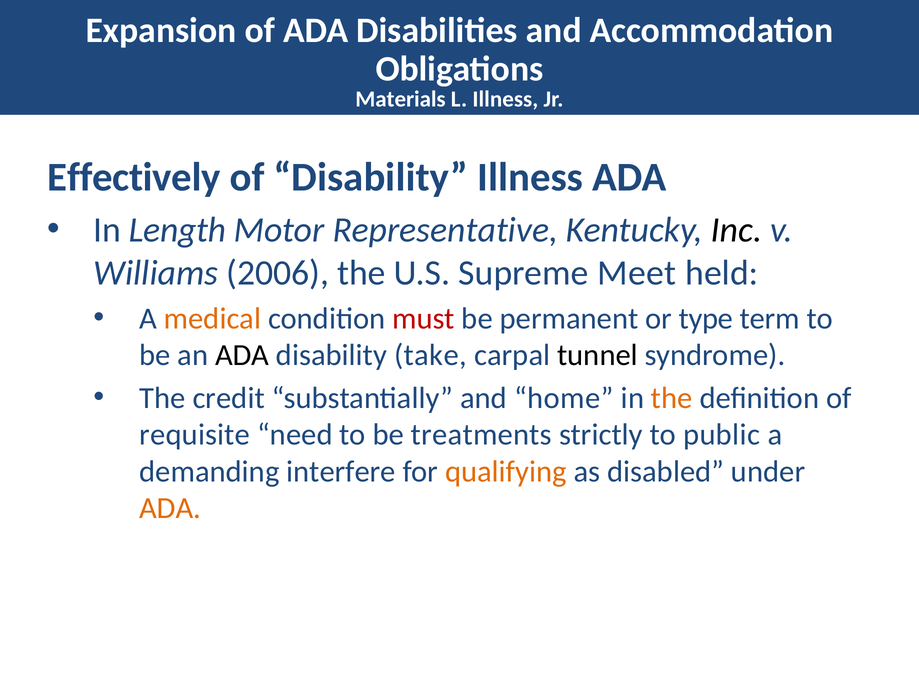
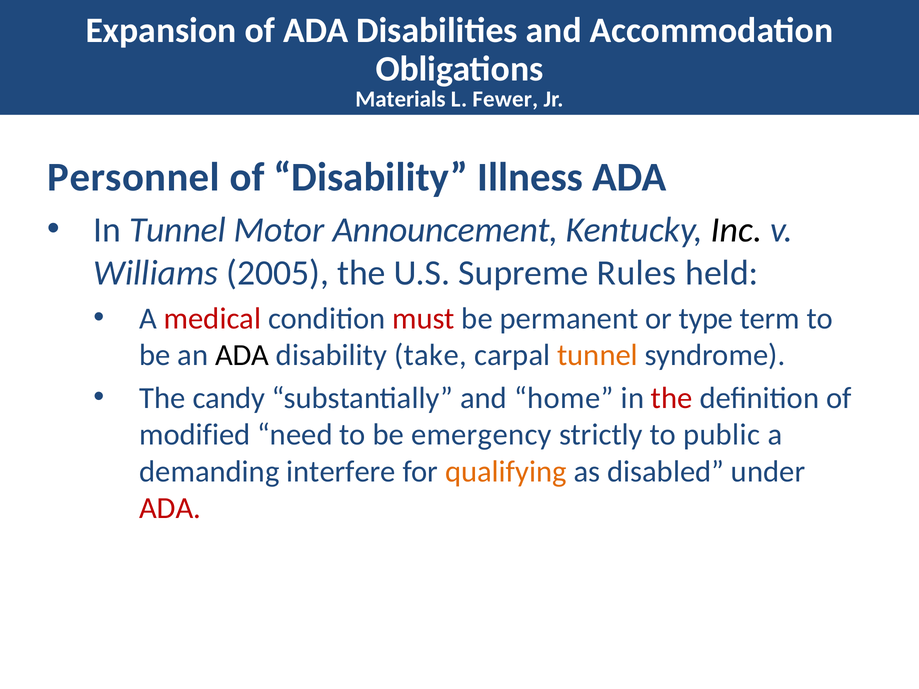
L Illness: Illness -> Fewer
Effectively: Effectively -> Personnel
In Length: Length -> Tunnel
Representative: Representative -> Announcement
2006: 2006 -> 2005
Meet: Meet -> Rules
medical colour: orange -> red
tunnel at (597, 355) colour: black -> orange
credit: credit -> candy
the at (672, 398) colour: orange -> red
requisite: requisite -> modified
treatments: treatments -> emergency
ADA at (170, 509) colour: orange -> red
